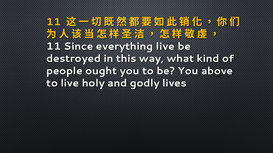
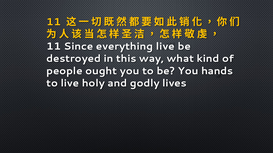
above: above -> hands
